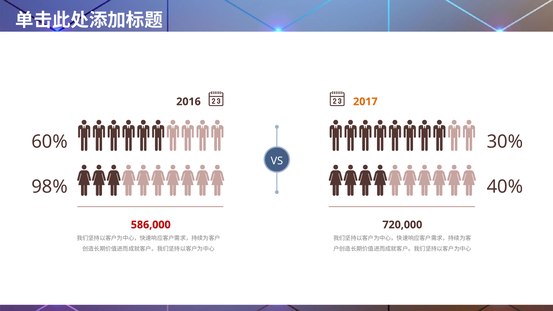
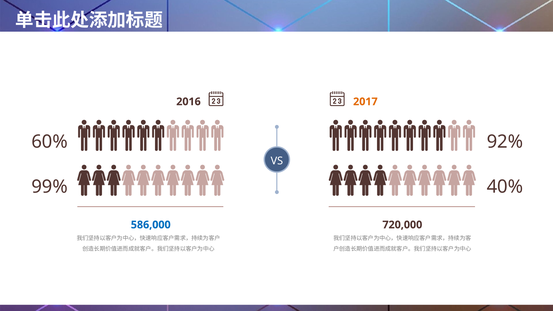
30%: 30% -> 92%
98%: 98% -> 99%
586,000 colour: red -> blue
